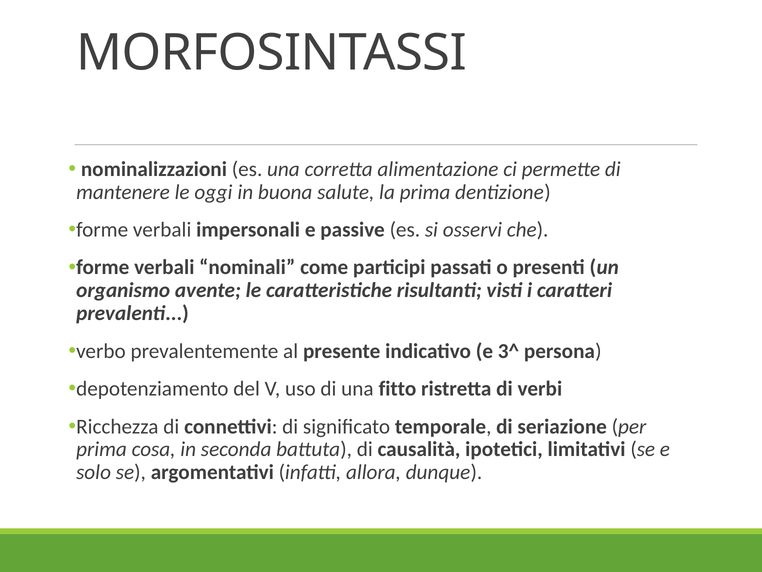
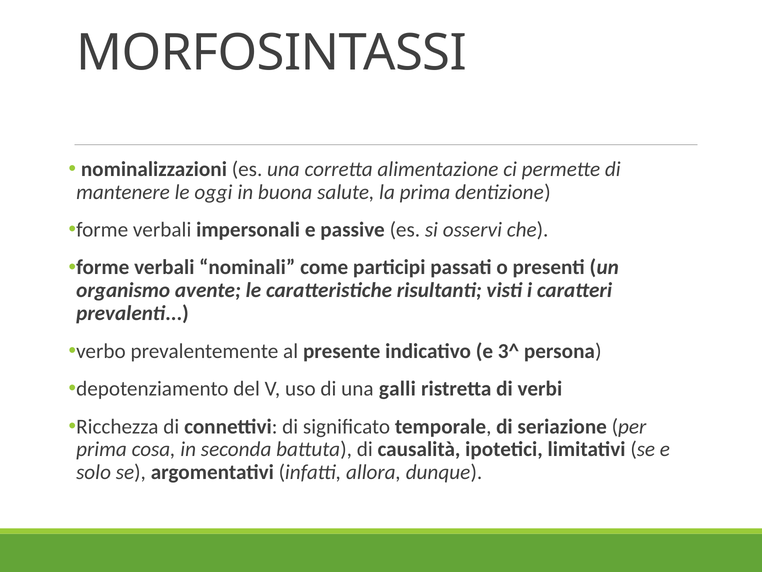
fitto: fitto -> galli
